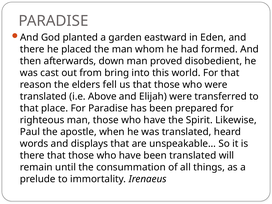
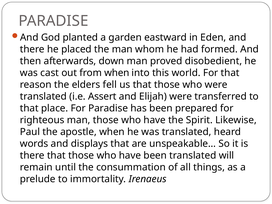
from bring: bring -> when
Above: Above -> Assert
